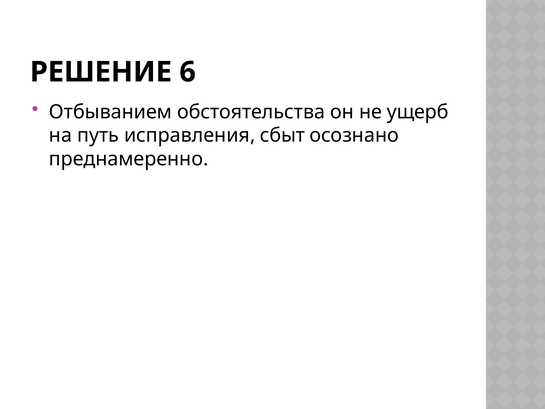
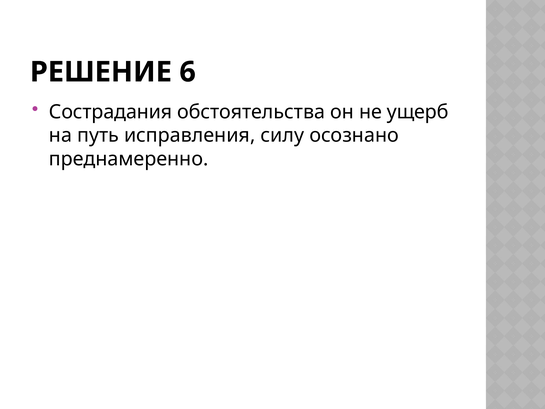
Отбыванием: Отбыванием -> Сострадания
сбыт: сбыт -> силу
